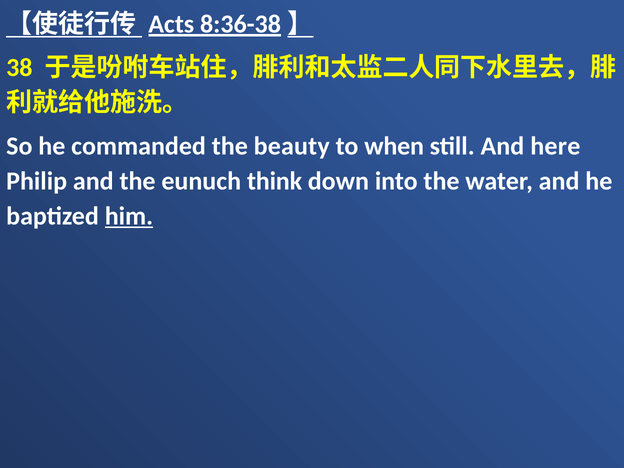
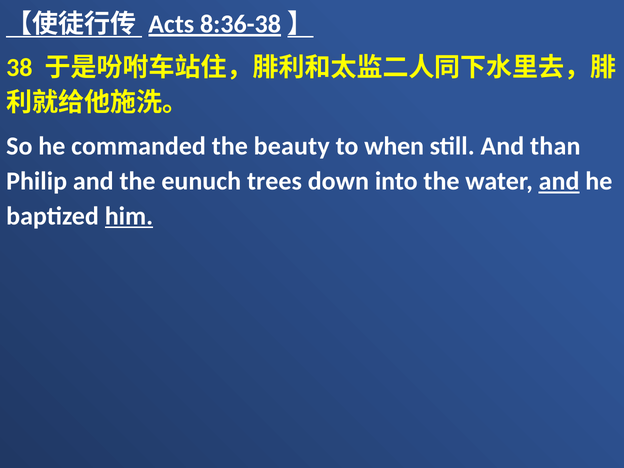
here: here -> than
think: think -> trees
and at (559, 181) underline: none -> present
